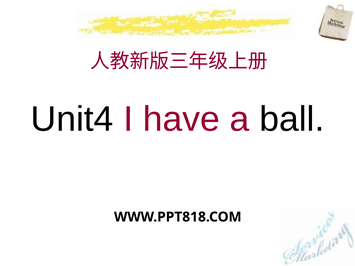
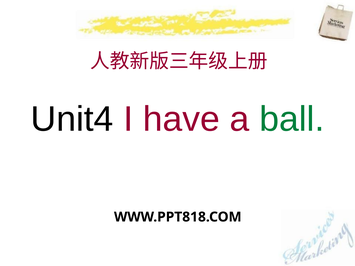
ball colour: black -> green
